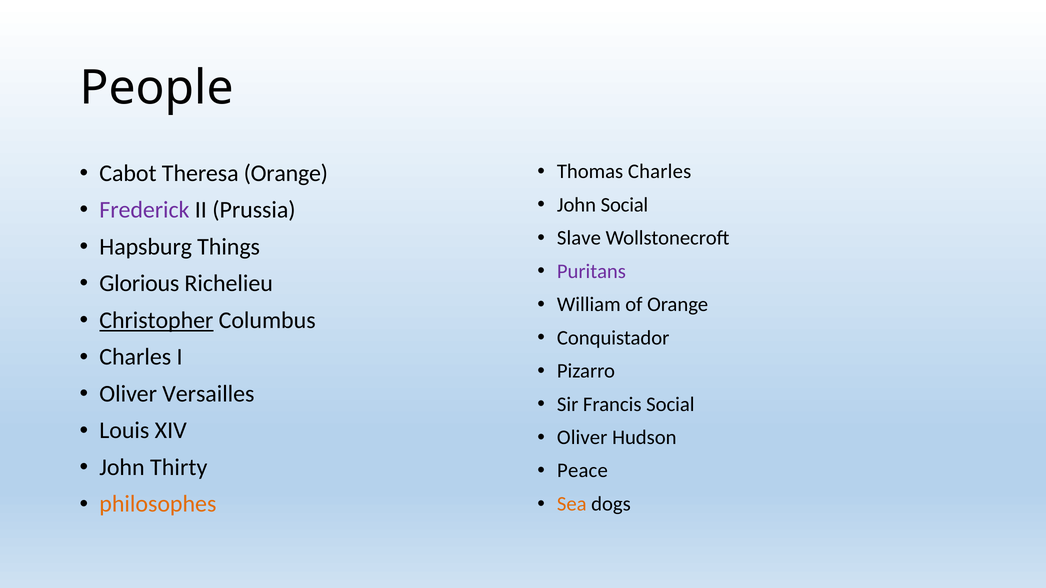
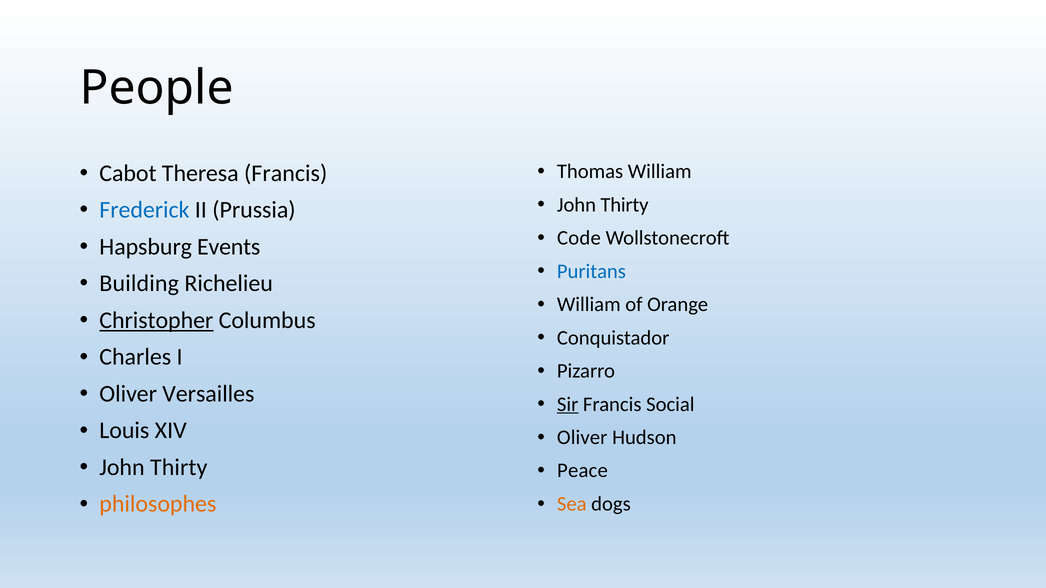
Thomas Charles: Charles -> William
Theresa Orange: Orange -> Francis
Social at (624, 205): Social -> Thirty
Frederick colour: purple -> blue
Slave: Slave -> Code
Things: Things -> Events
Puritans colour: purple -> blue
Glorious: Glorious -> Building
Sir underline: none -> present
